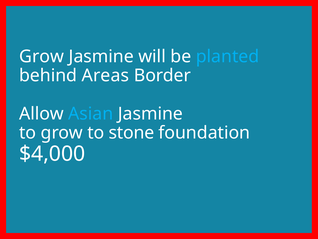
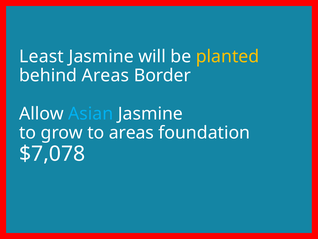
Grow at (42, 56): Grow -> Least
planted colour: light blue -> yellow
to stone: stone -> areas
$4,000: $4,000 -> $7,078
